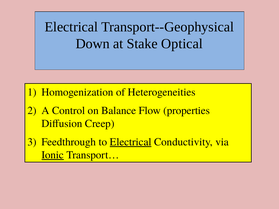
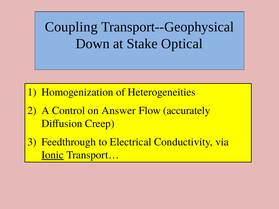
Electrical at (71, 27): Electrical -> Coupling
Balance: Balance -> Answer
properties: properties -> accurately
Electrical at (131, 142) underline: present -> none
